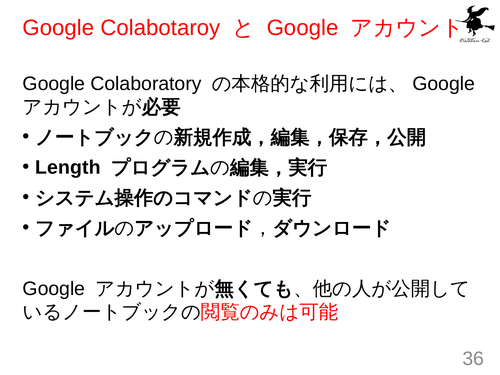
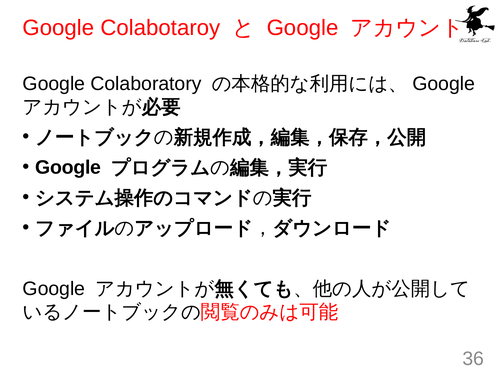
Length at (68, 168): Length -> Google
